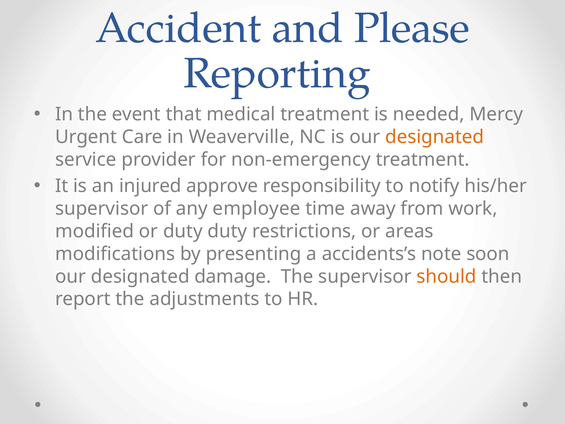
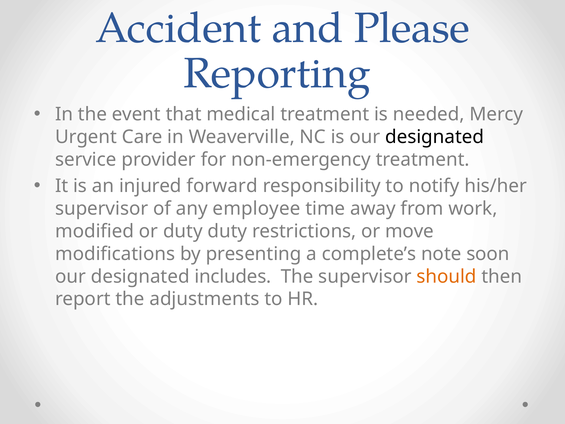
designated at (435, 137) colour: orange -> black
approve: approve -> forward
areas: areas -> move
accidents’s: accidents’s -> complete’s
damage: damage -> includes
